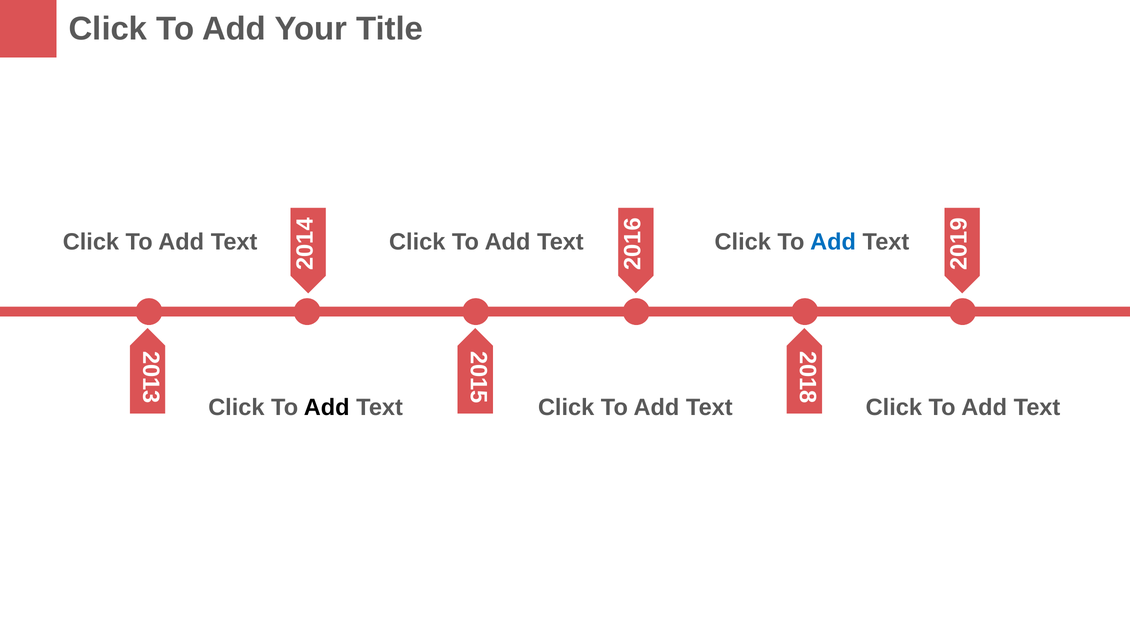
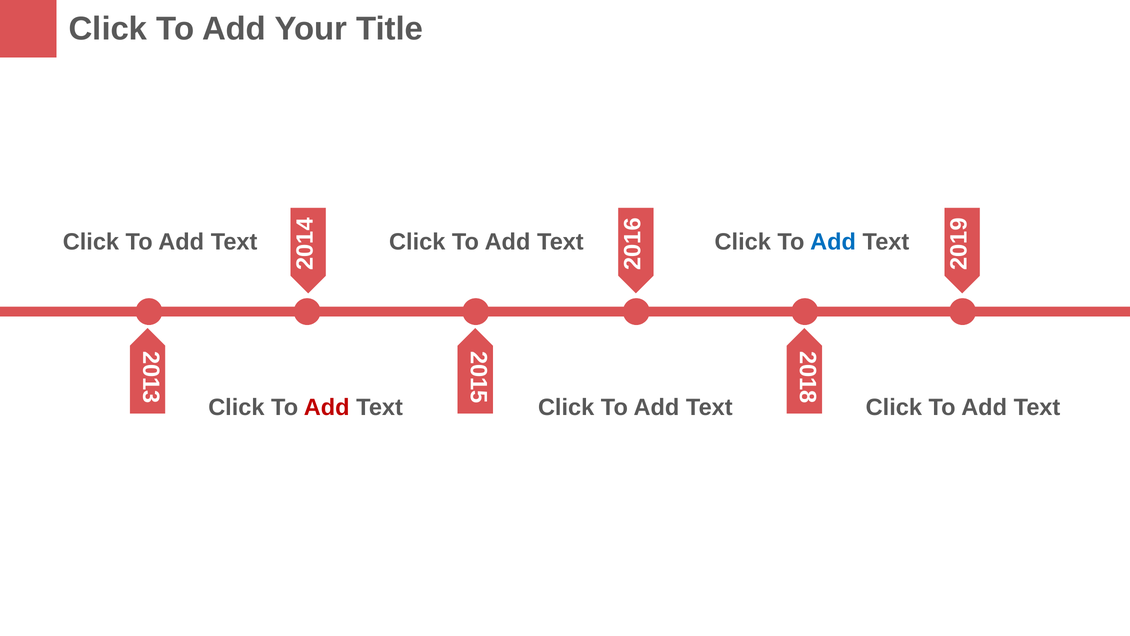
Add at (327, 407) colour: black -> red
